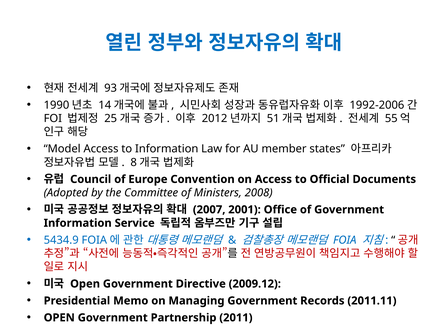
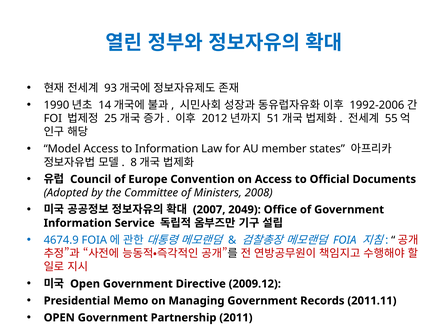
2001: 2001 -> 2049
5434.9: 5434.9 -> 4674.9
